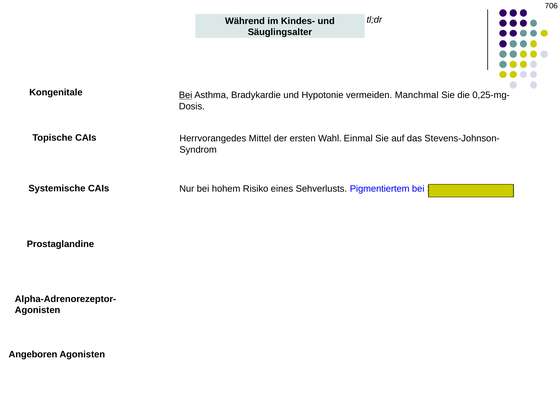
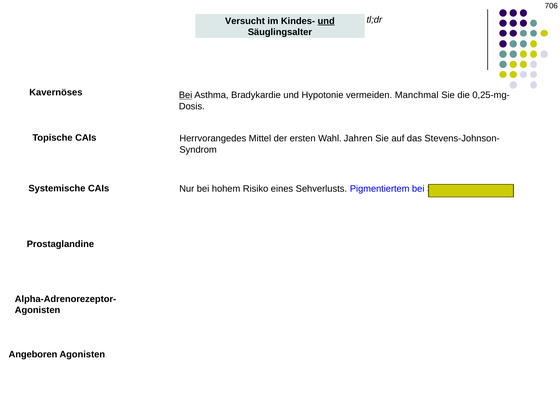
Während: Während -> Versucht
und at (326, 21) underline: none -> present
Kongenitale: Kongenitale -> Kavernöses
Einmal: Einmal -> Jahren
